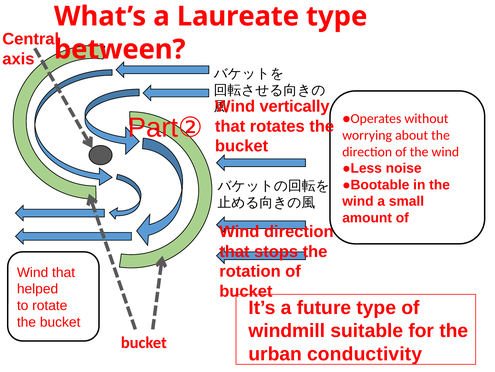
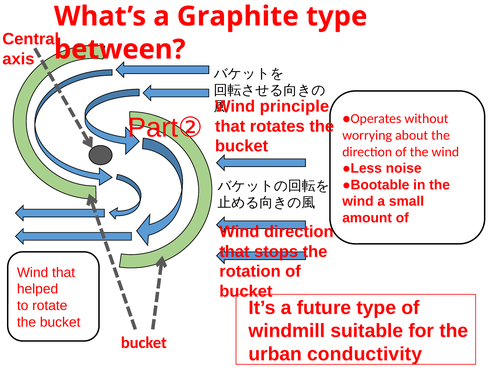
Laureate: Laureate -> Graphite
vertically: vertically -> principle
